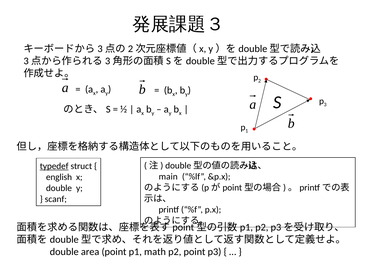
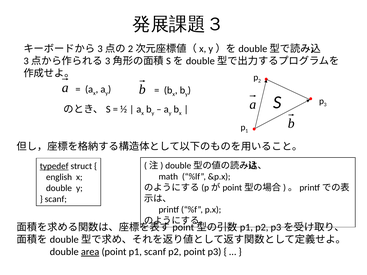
main: main -> math
area underline: none -> present
p1 math: math -> scanf
